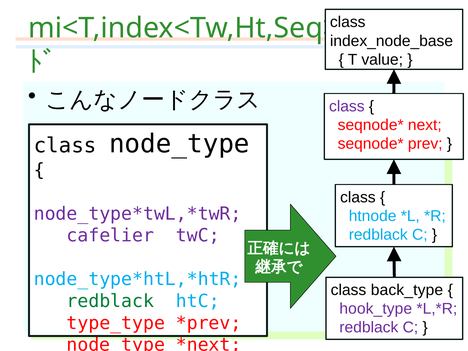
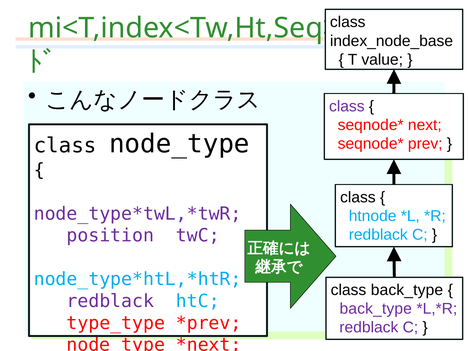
cafelier: cafelier -> position
redblack at (110, 301) colour: green -> purple
hook_type at (376, 309): hook_type -> back_type
